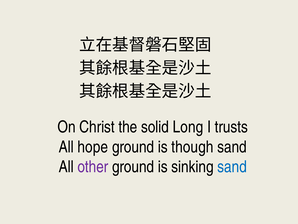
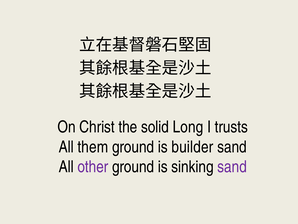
hope: hope -> them
though: though -> builder
sand at (232, 167) colour: blue -> purple
